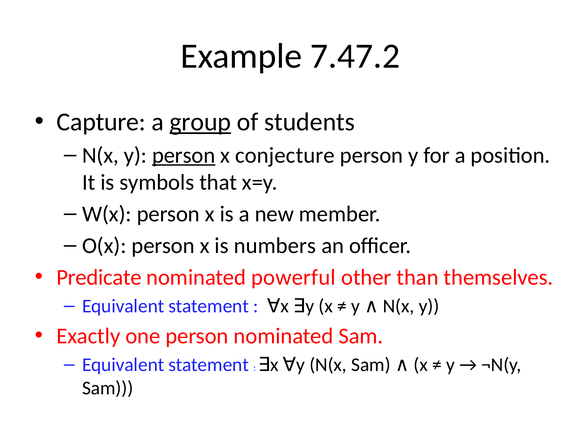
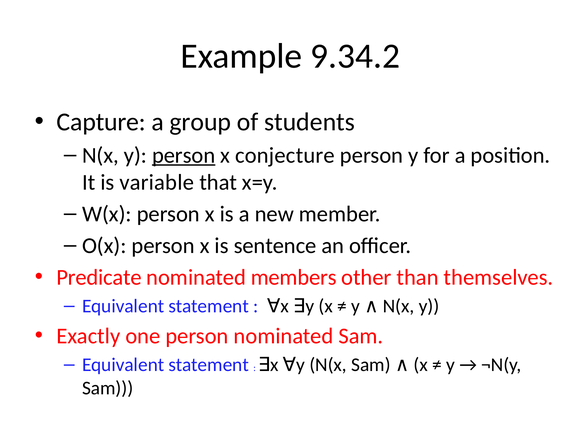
7.47.2: 7.47.2 -> 9.34.2
group underline: present -> none
symbols: symbols -> variable
numbers: numbers -> sentence
powerful: powerful -> members
